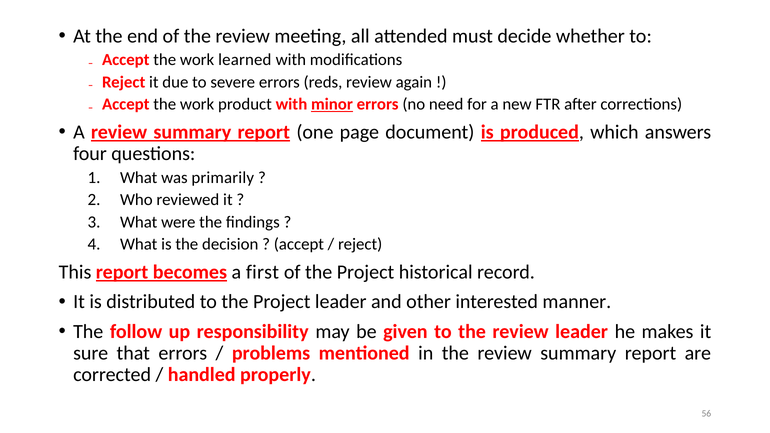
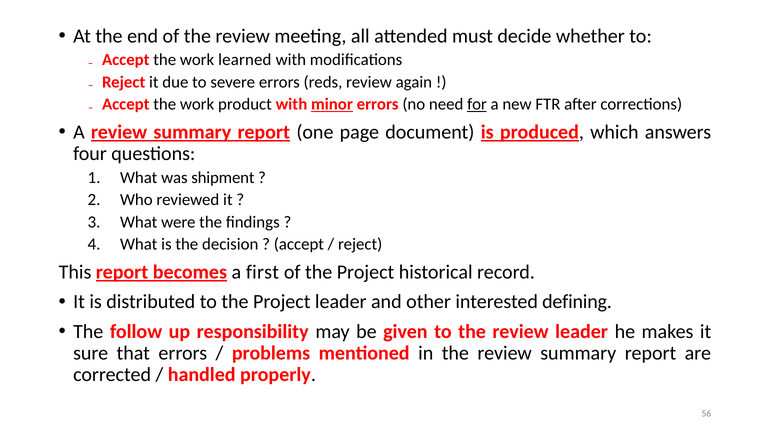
for underline: none -> present
primarily: primarily -> shipment
manner: manner -> defining
